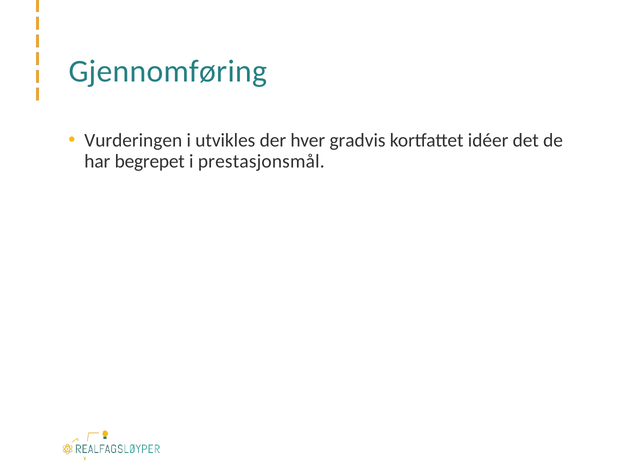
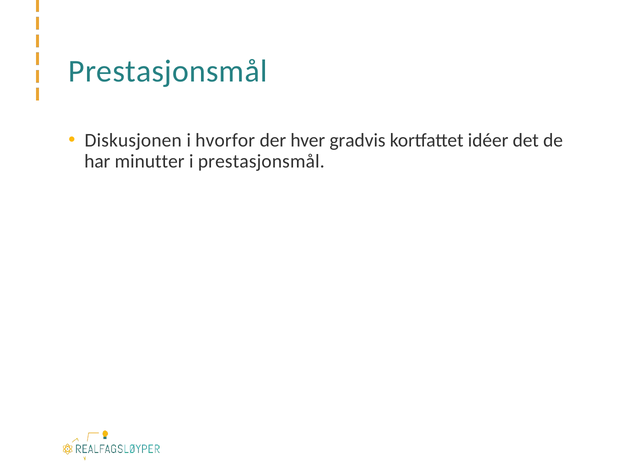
Gjennomføring at (168, 71): Gjennomføring -> Prestasjonsmål
Vurderingen: Vurderingen -> Diskusjonen
utvikles: utvikles -> hvorfor
begrepet: begrepet -> minutter
